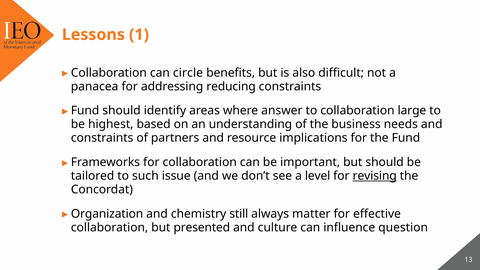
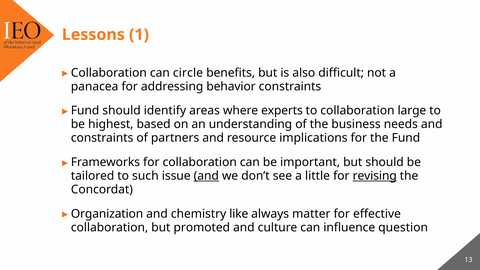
reducing: reducing -> behavior
answer: answer -> experts
and at (206, 176) underline: none -> present
level: level -> little
still: still -> like
presented: presented -> promoted
